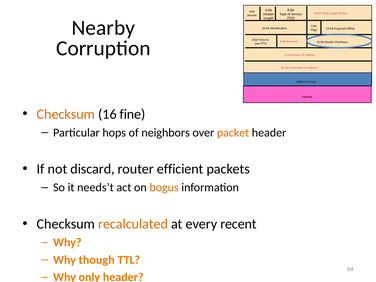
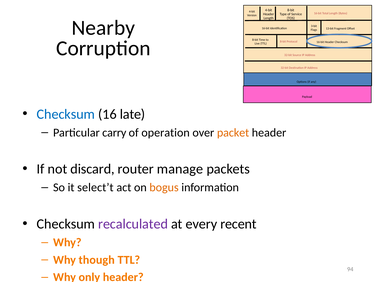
Checksum at (66, 114) colour: orange -> blue
fine: fine -> late
hops: hops -> carry
neighbors: neighbors -> operation
efficient: efficient -> manage
needs’t: needs’t -> select’t
recalculated colour: orange -> purple
